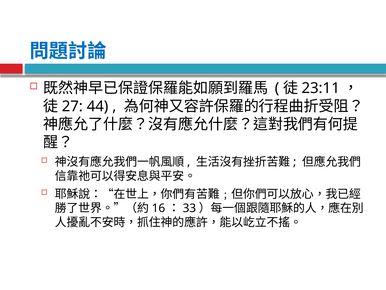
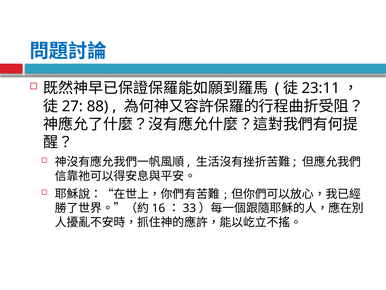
44: 44 -> 88
